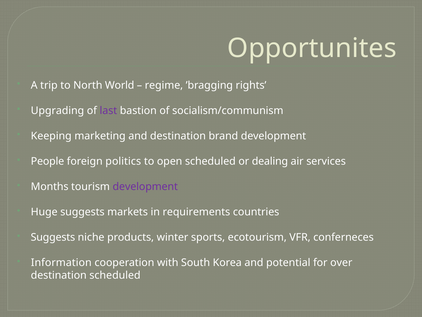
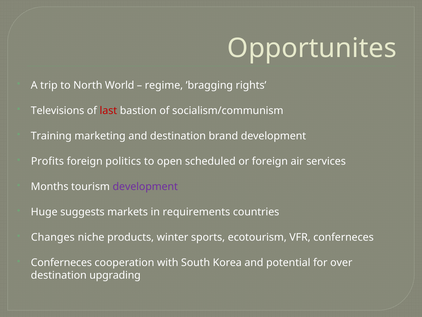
Upgrading: Upgrading -> Televisions
last colour: purple -> red
Keeping: Keeping -> Training
People: People -> Profits
or dealing: dealing -> foreign
Suggests at (53, 237): Suggests -> Changes
Information at (61, 262): Information -> Conferneces
destination scheduled: scheduled -> upgrading
